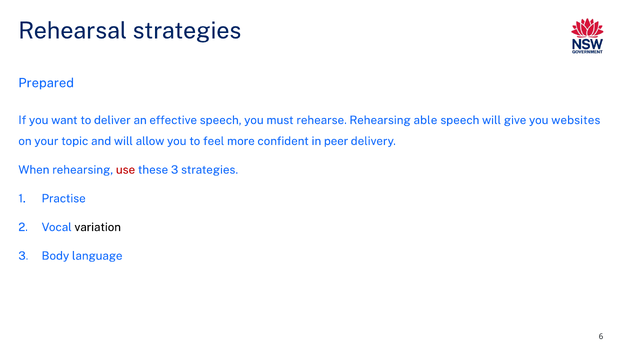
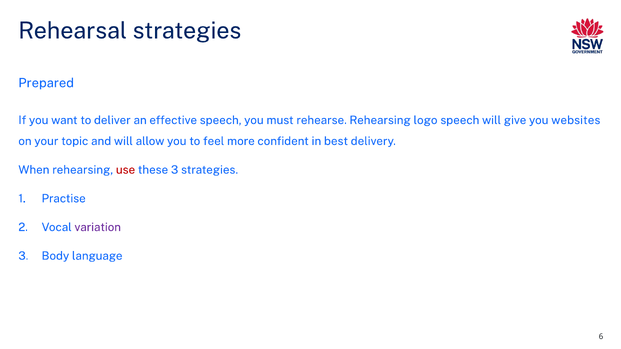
able: able -> logo
peer: peer -> best
variation colour: black -> purple
